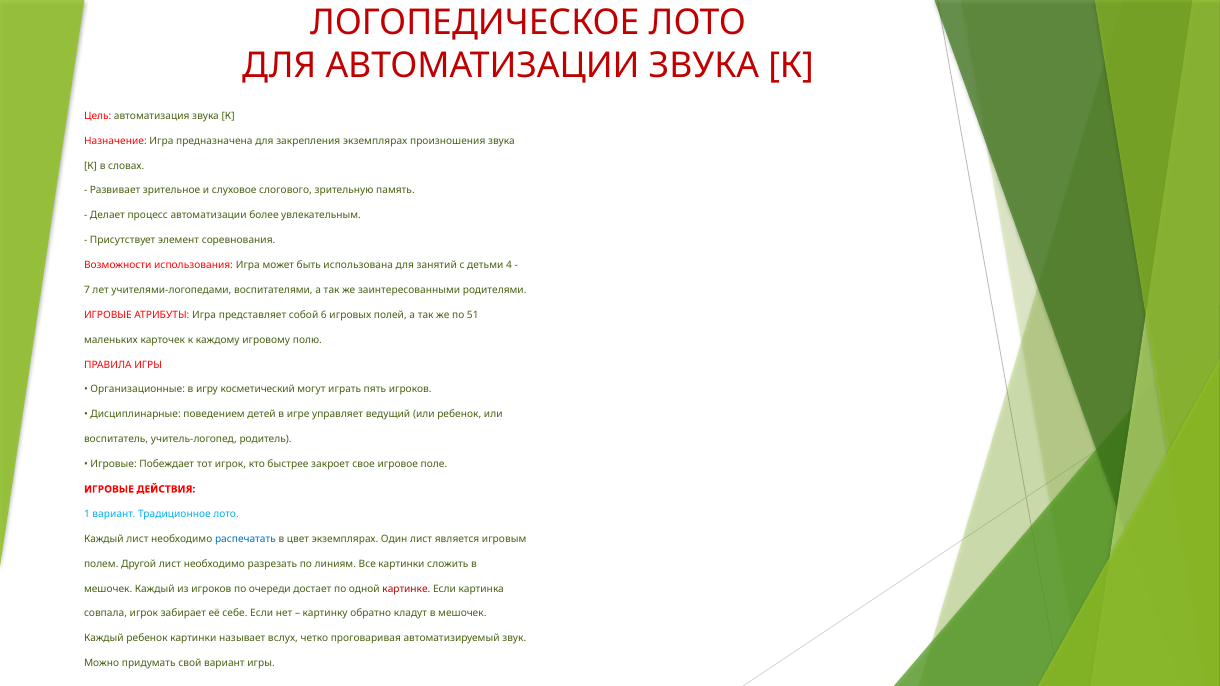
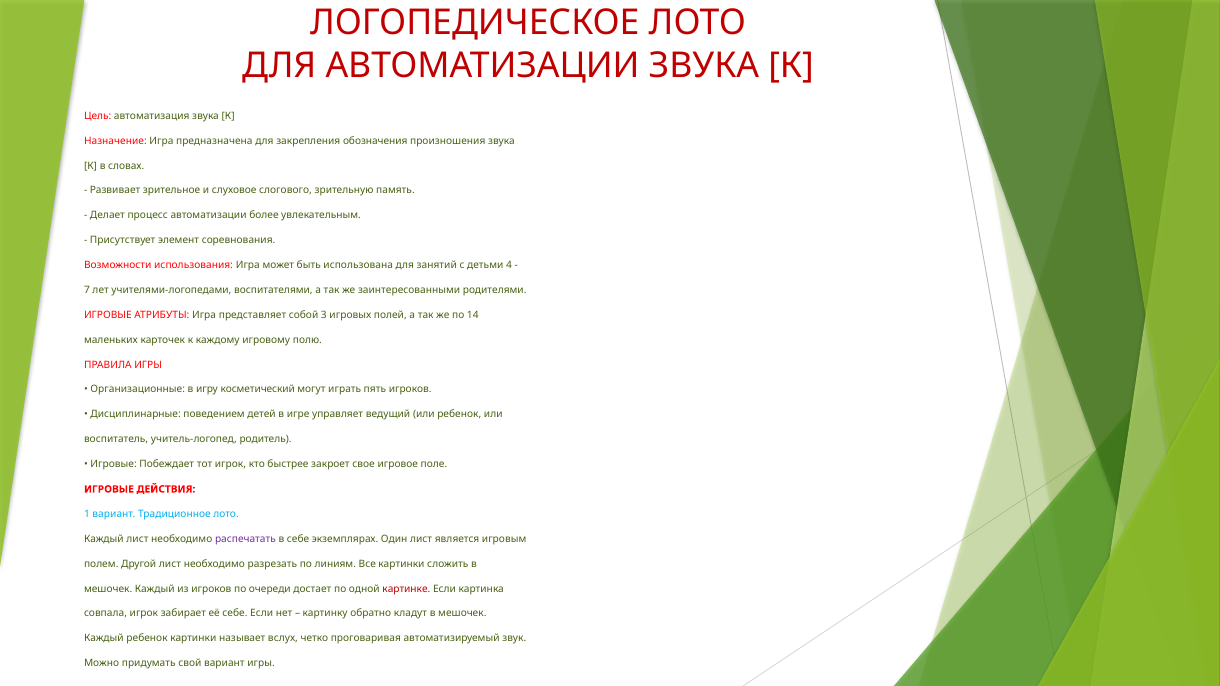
закрепления экземплярах: экземплярах -> обозначения
6: 6 -> 3
51: 51 -> 14
распечатать colour: blue -> purple
в цвет: цвет -> себе
